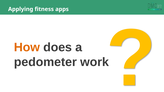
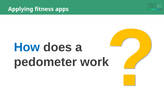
How colour: orange -> blue
